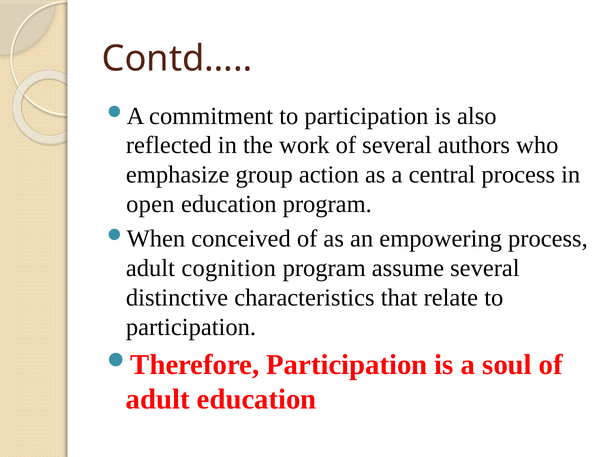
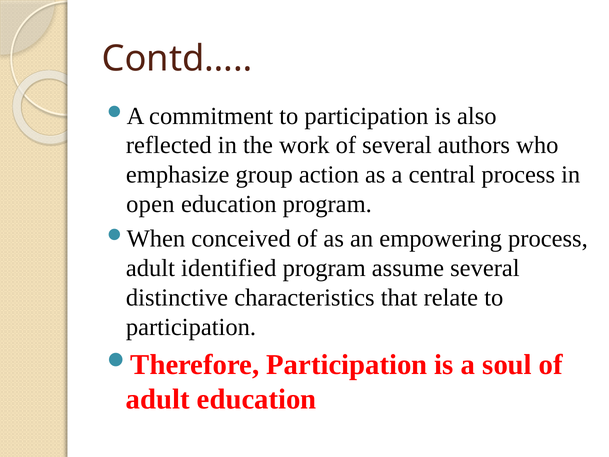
cognition: cognition -> identified
